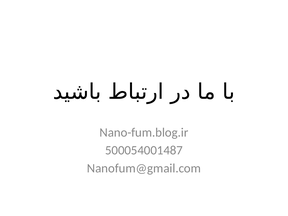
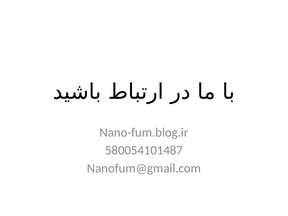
500054001487: 500054001487 -> 580054101487
